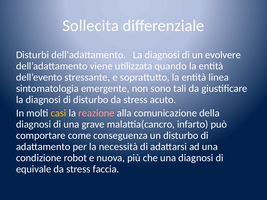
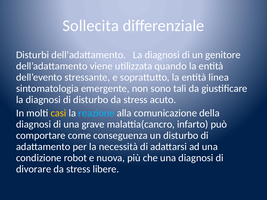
evolvere: evolvere -> genitore
reazione colour: pink -> light blue
equivale: equivale -> divorare
faccia: faccia -> libere
